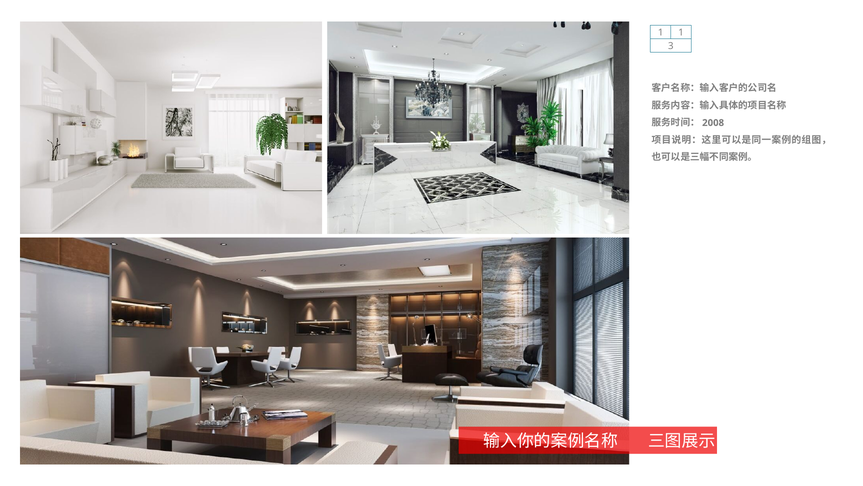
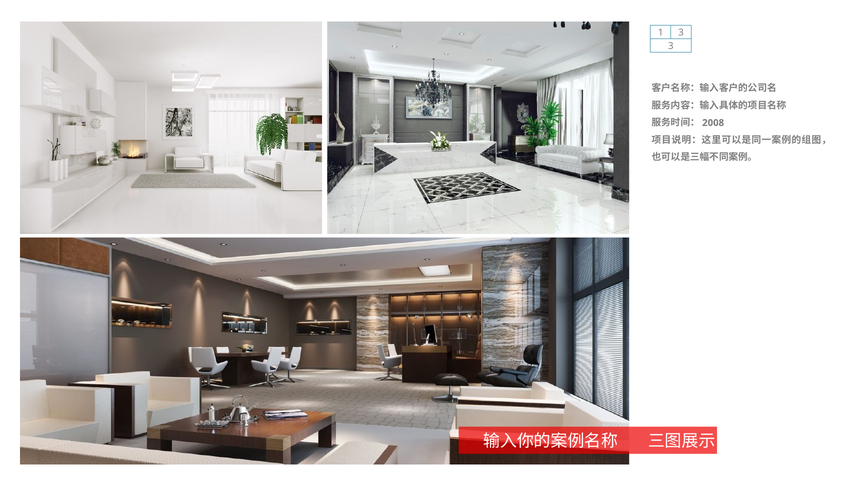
1 1: 1 -> 3
